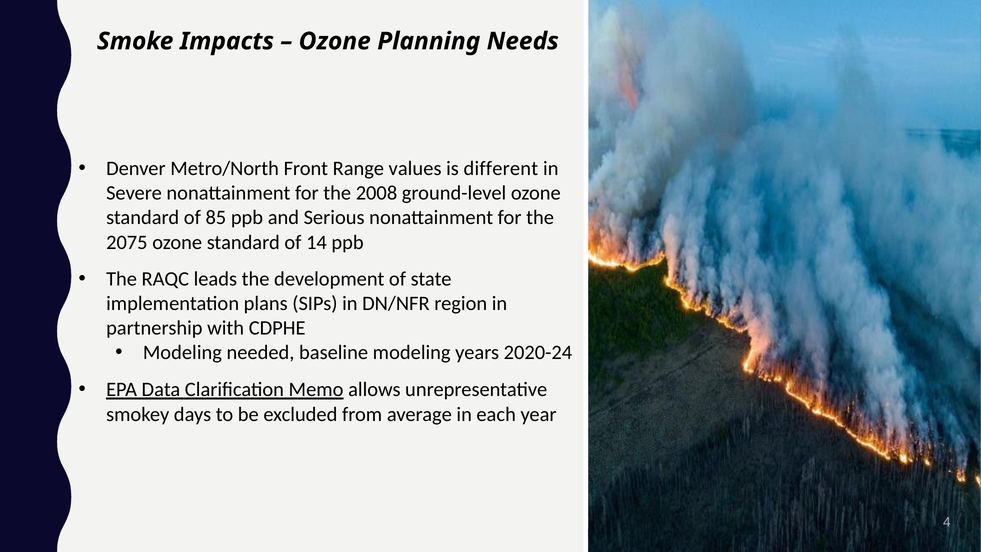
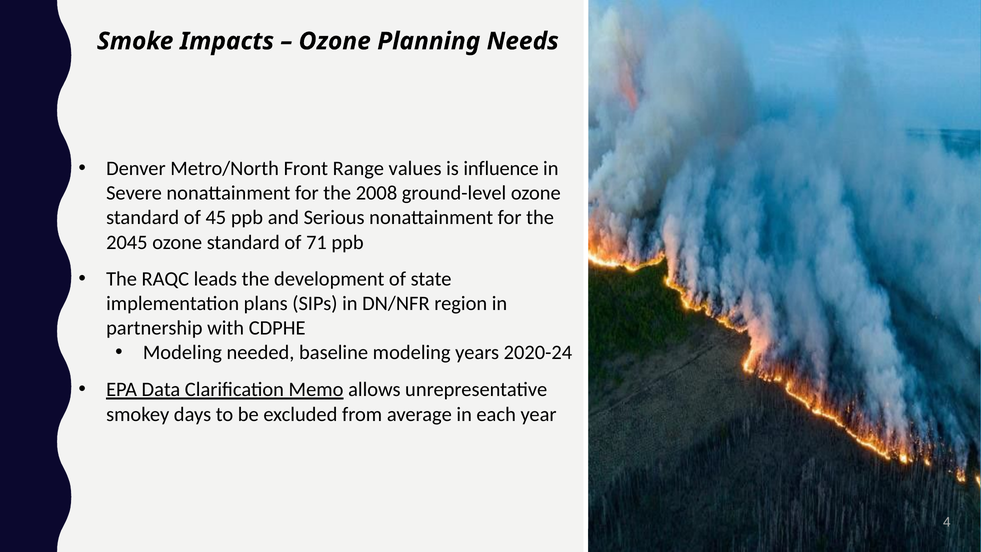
different: different -> influence
85: 85 -> 45
2075: 2075 -> 2045
14: 14 -> 71
